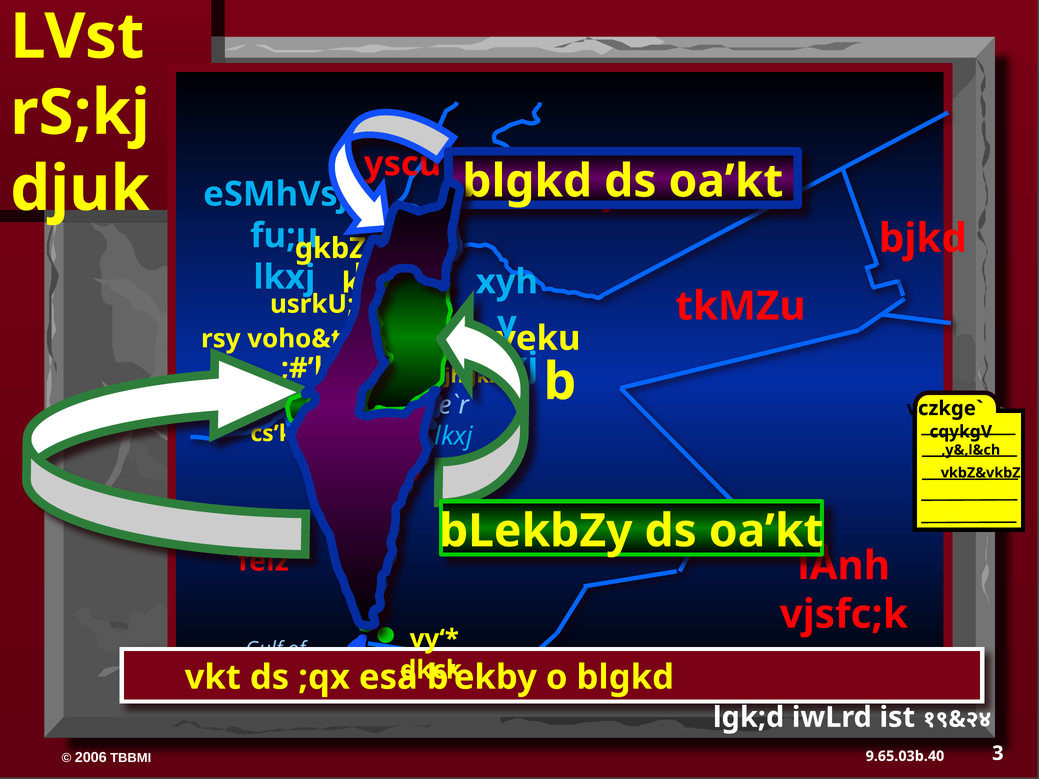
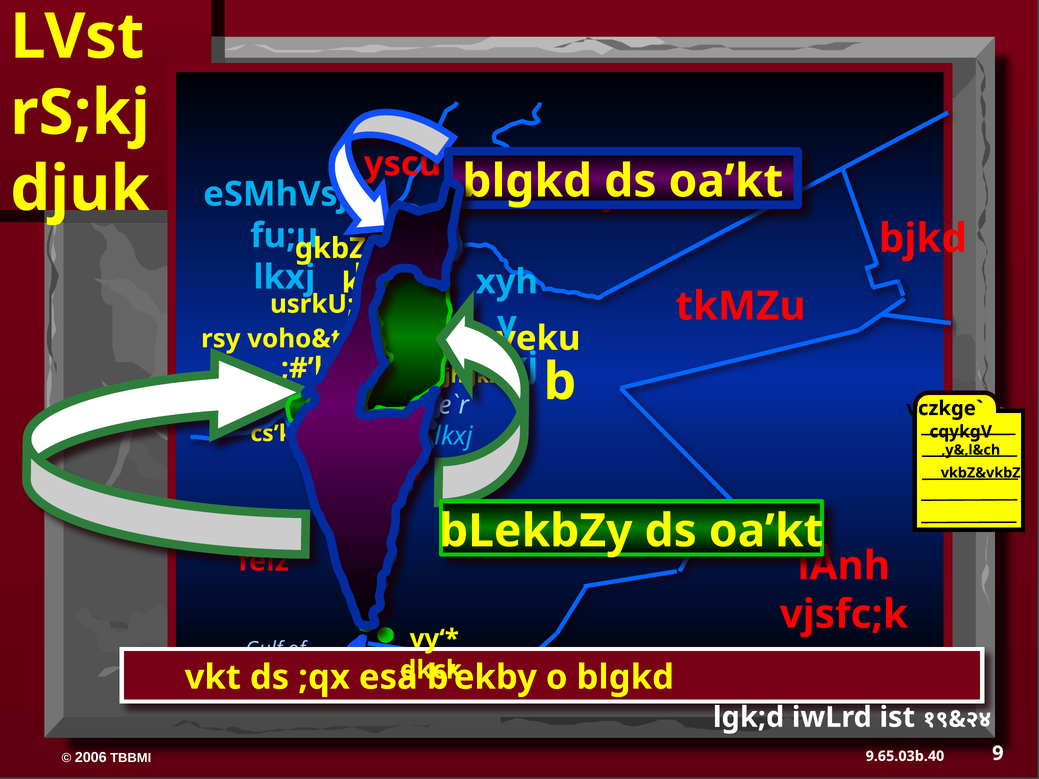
3: 3 -> 9
